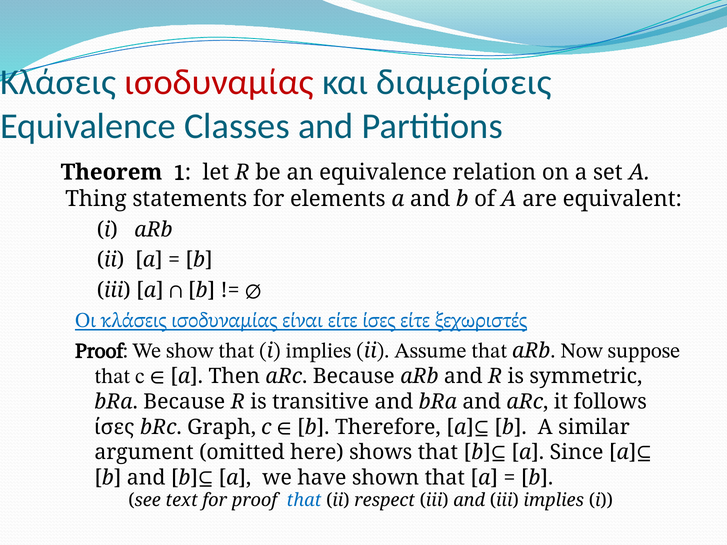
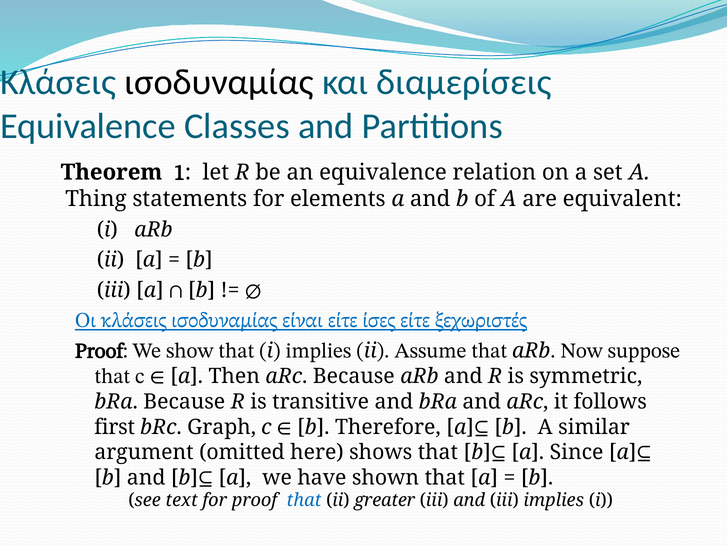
ισοδυναμίας at (219, 82) colour: red -> black
ίσες at (114, 427): ίσες -> first
respect: respect -> greater
